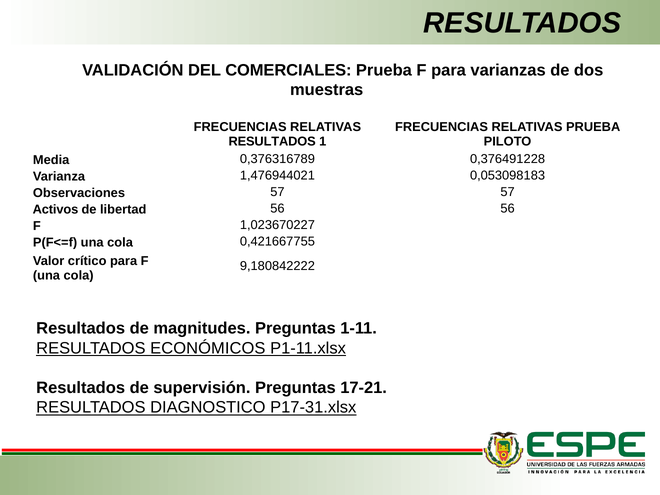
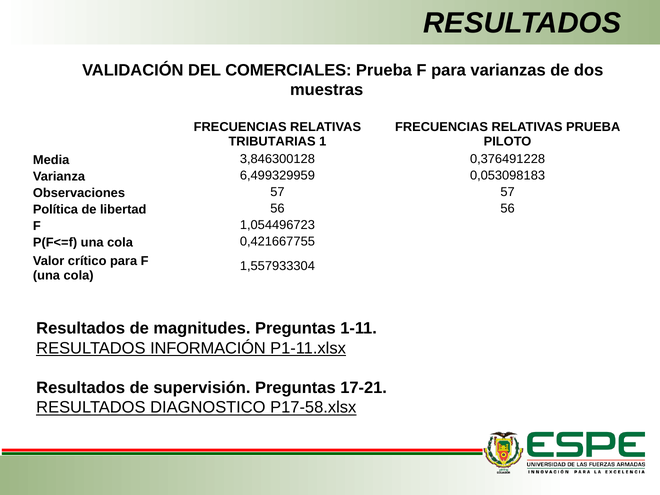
RESULTADOS at (272, 141): RESULTADOS -> TRIBUTARIAS
0,376316789: 0,376316789 -> 3,846300128
1,476944021: 1,476944021 -> 6,499329959
Activos: Activos -> Política
1,023670227: 1,023670227 -> 1,054496723
9,180842222: 9,180842222 -> 1,557933304
ECONÓMICOS: ECONÓMICOS -> INFORMACIÓN
P17-31.xlsx: P17-31.xlsx -> P17-58.xlsx
